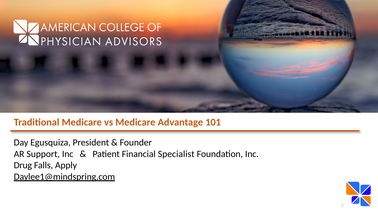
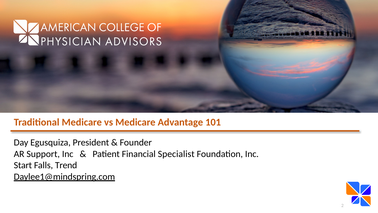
Drug: Drug -> Start
Apply: Apply -> Trend
